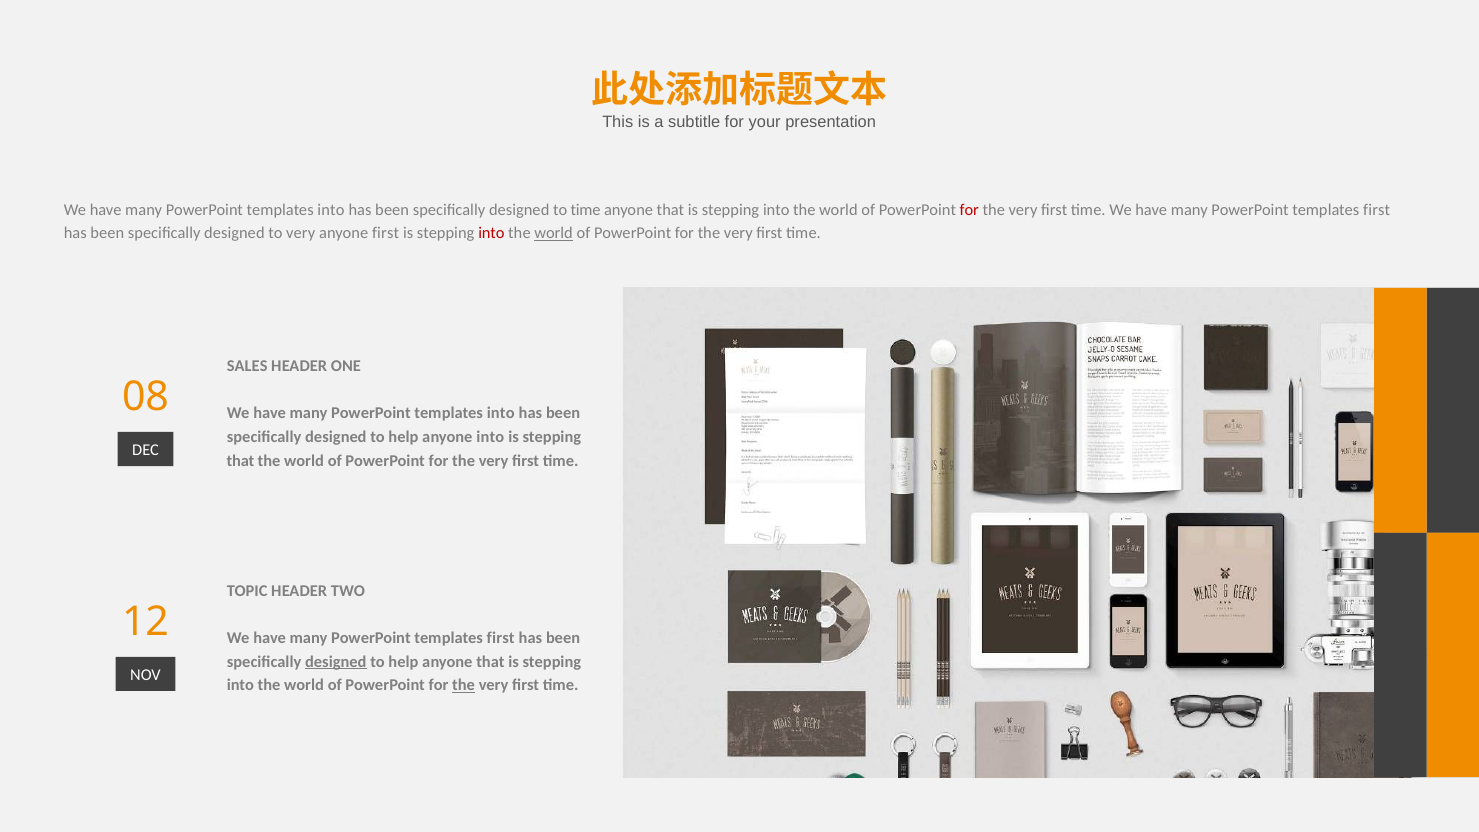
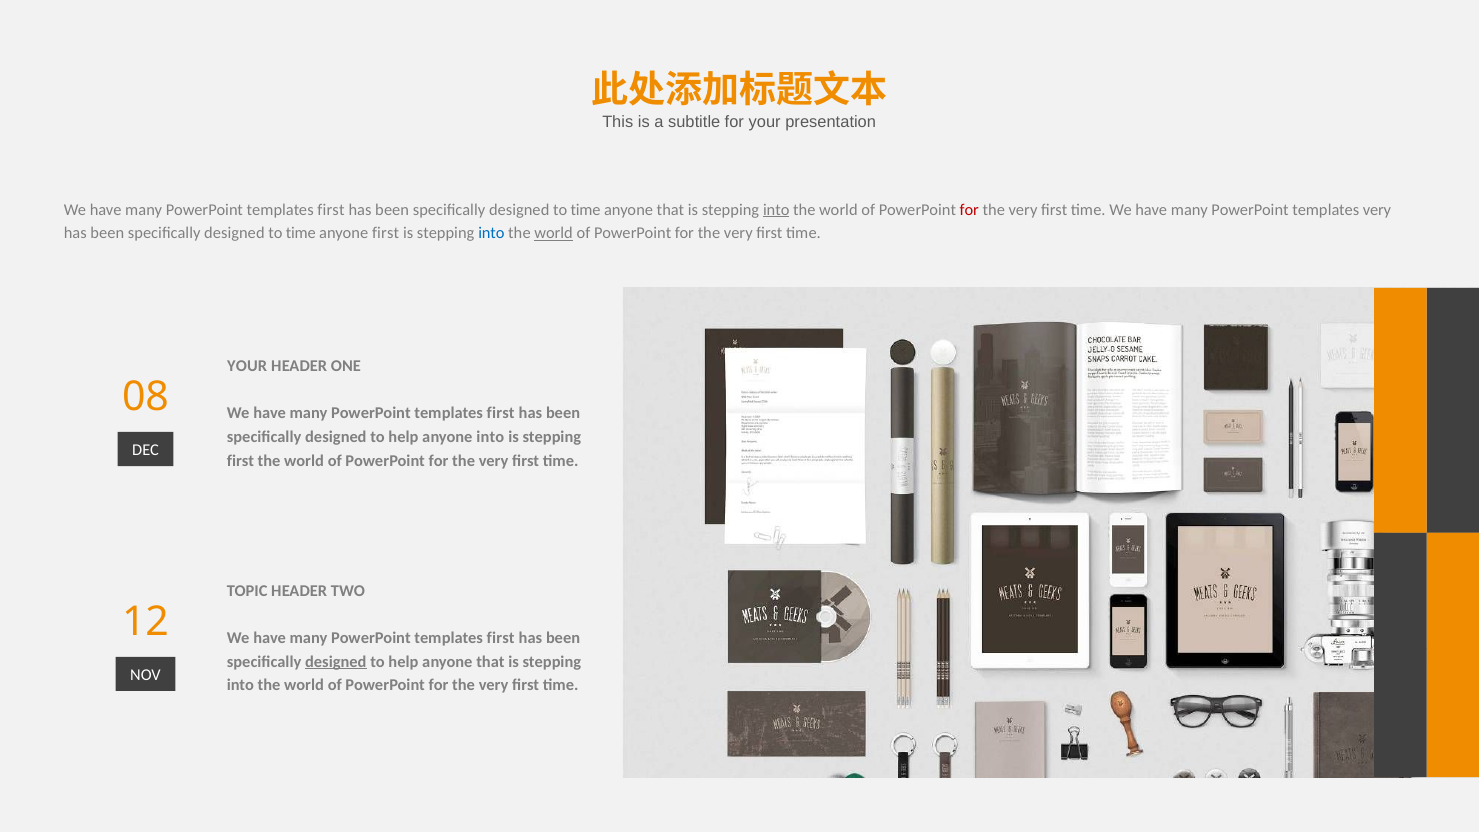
into at (331, 210): into -> first
into at (776, 210) underline: none -> present
first at (1377, 210): first -> very
very at (301, 233): very -> time
into at (491, 233) colour: red -> blue
SALES at (247, 366): SALES -> YOUR
into at (501, 413): into -> first
that at (241, 461): that -> first
the at (464, 685) underline: present -> none
